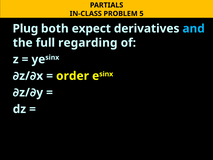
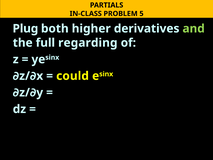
expect: expect -> higher
and colour: light blue -> light green
order: order -> could
